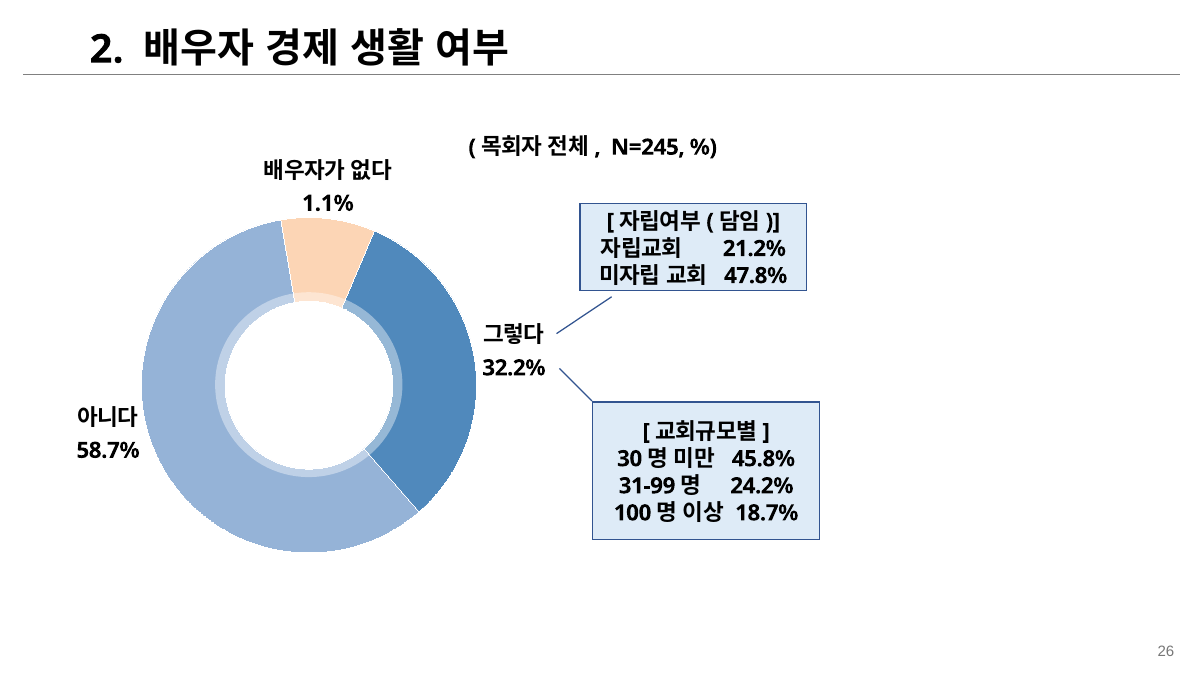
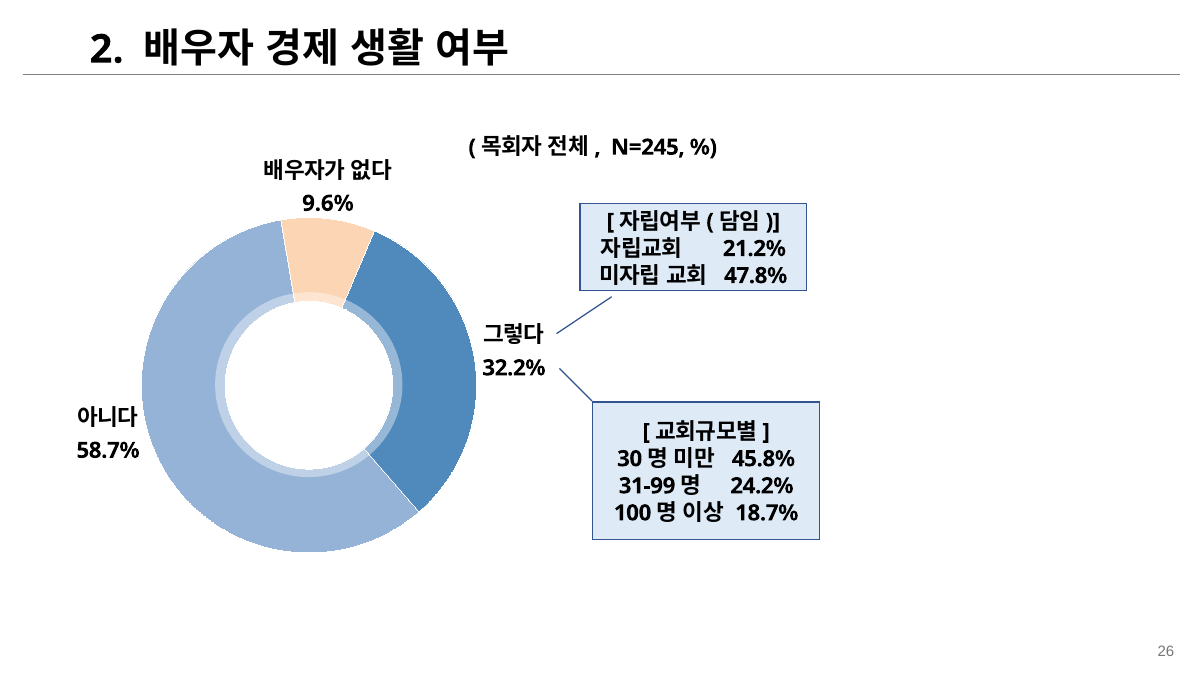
1.1%: 1.1% -> 9.6%
